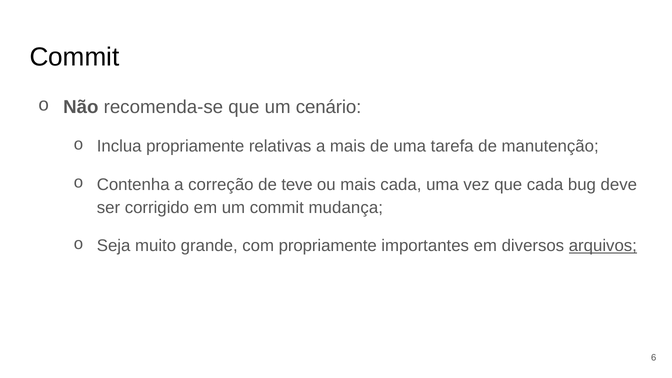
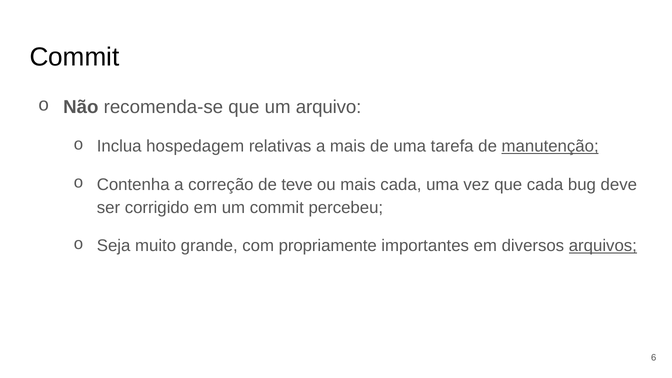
cenário: cenário -> arquivo
Inclua propriamente: propriamente -> hospedagem
manutenção underline: none -> present
mudança: mudança -> percebeu
